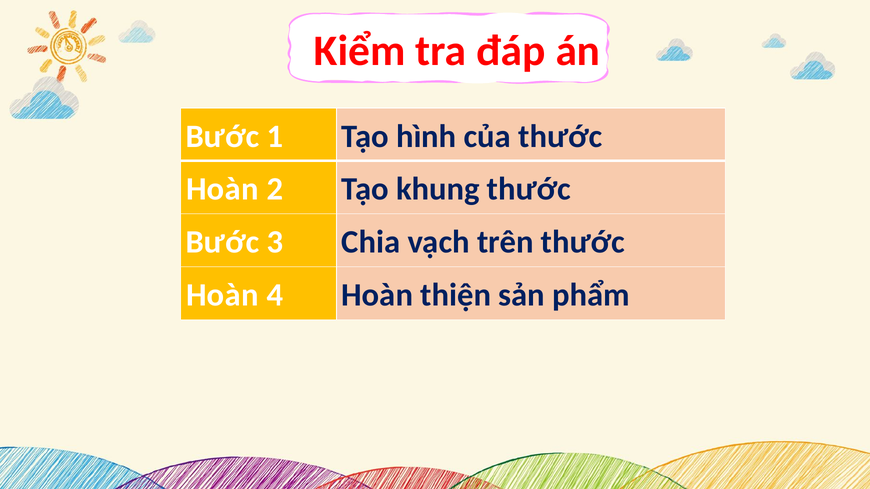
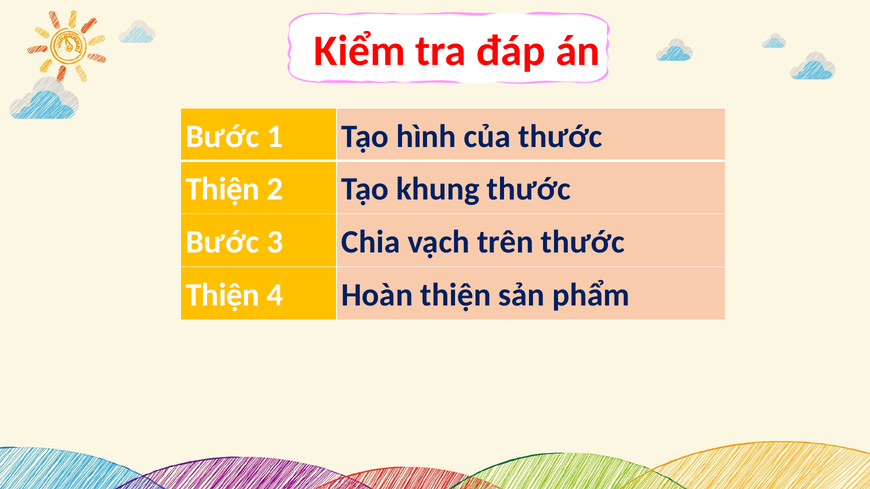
Hoàn at (222, 189): Hoàn -> Thiện
Hoàn at (222, 295): Hoàn -> Thiện
